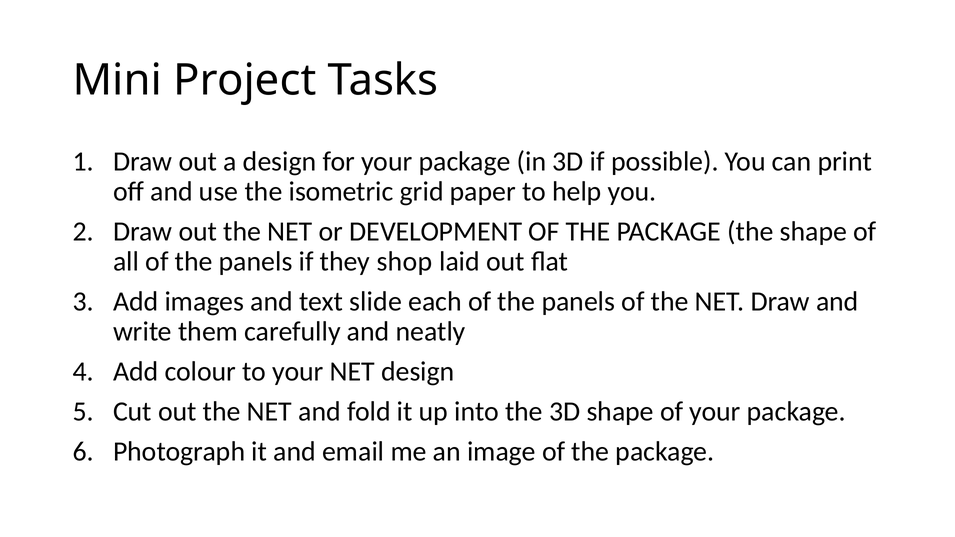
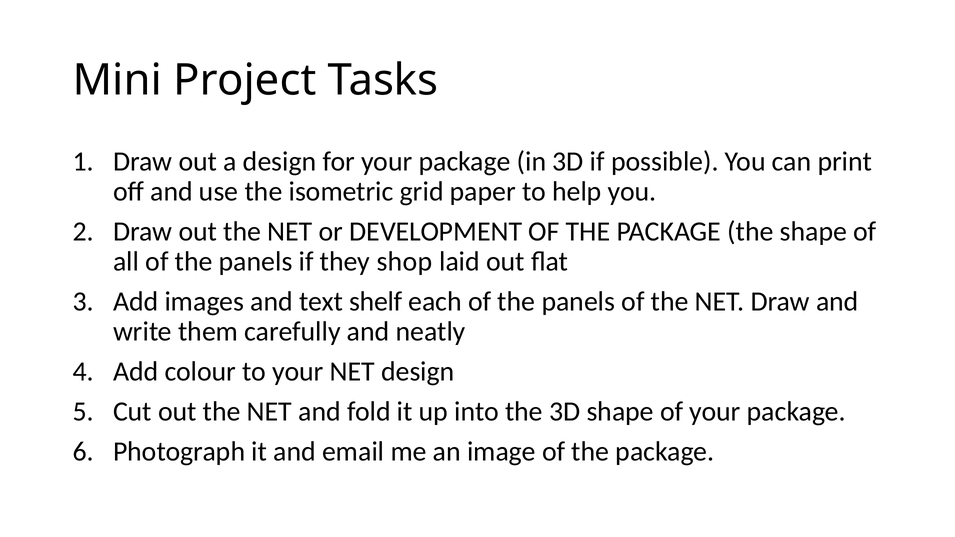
slide: slide -> shelf
